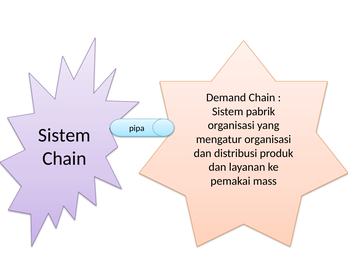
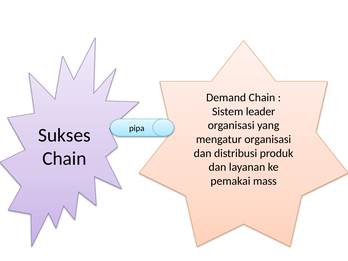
pabrik: pabrik -> leader
Sistem at (64, 135): Sistem -> Sukses
